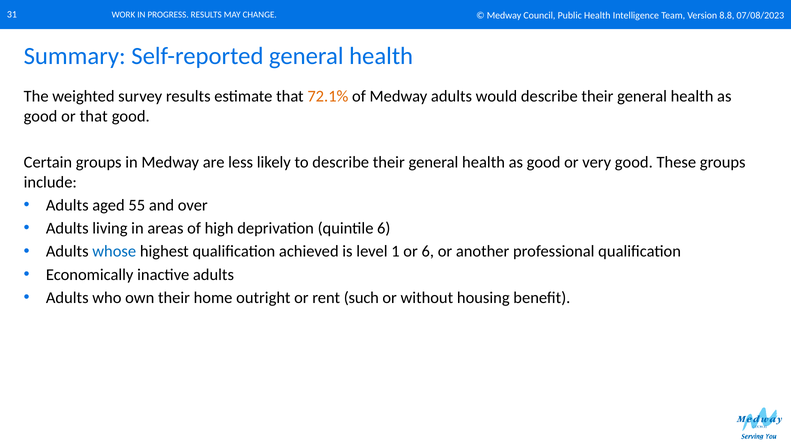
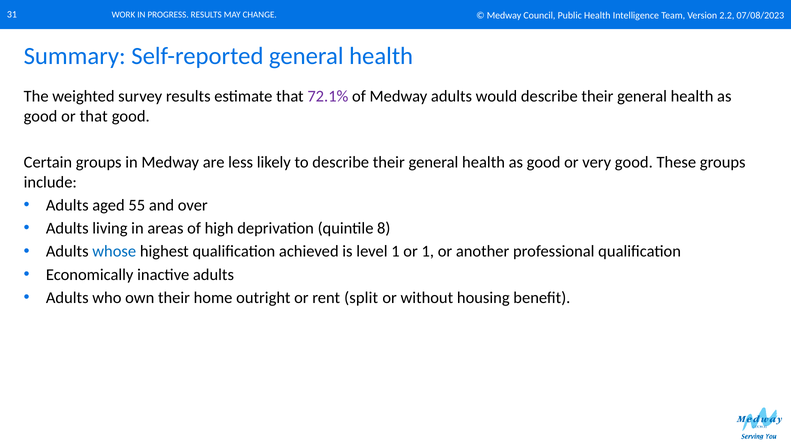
8.8: 8.8 -> 2.2
72.1% colour: orange -> purple
quintile 6: 6 -> 8
or 6: 6 -> 1
such: such -> split
